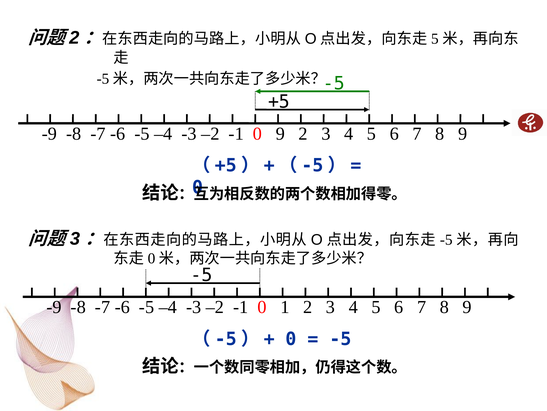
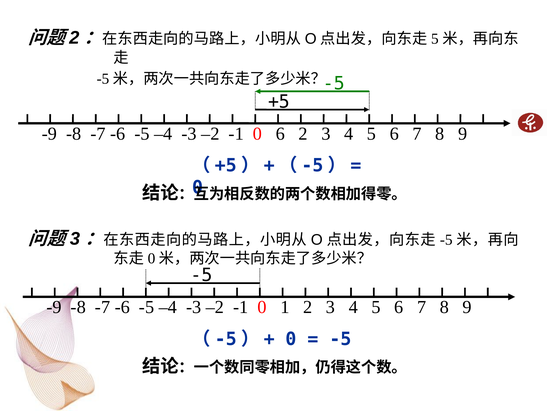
0 9: 9 -> 6
